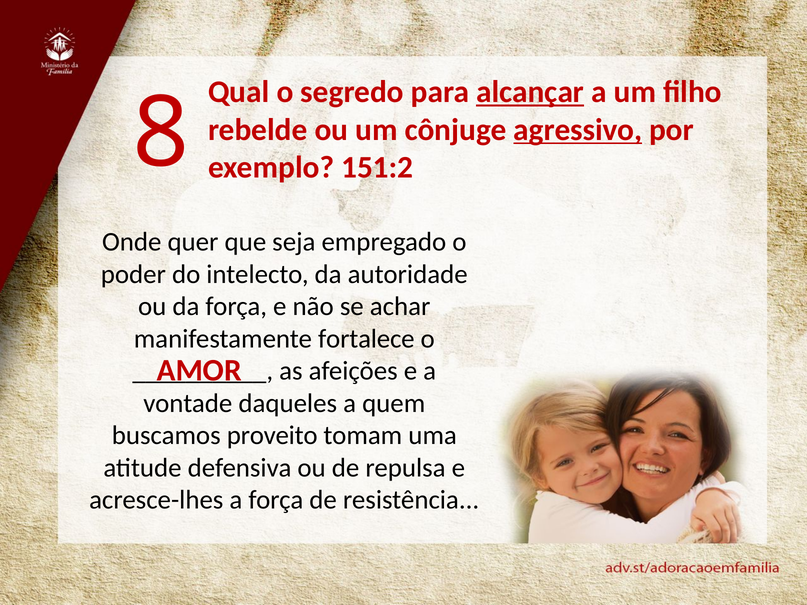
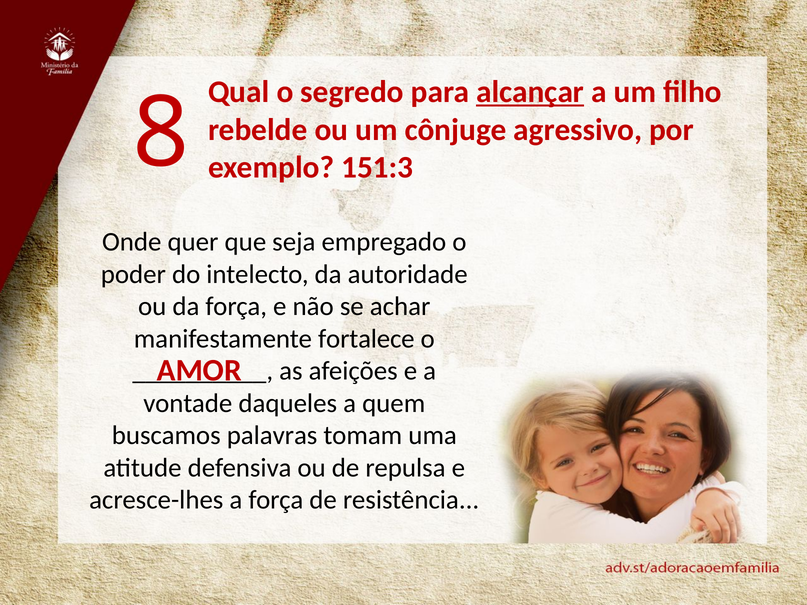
agressivo underline: present -> none
151:2: 151:2 -> 151:3
proveito: proveito -> palavras
